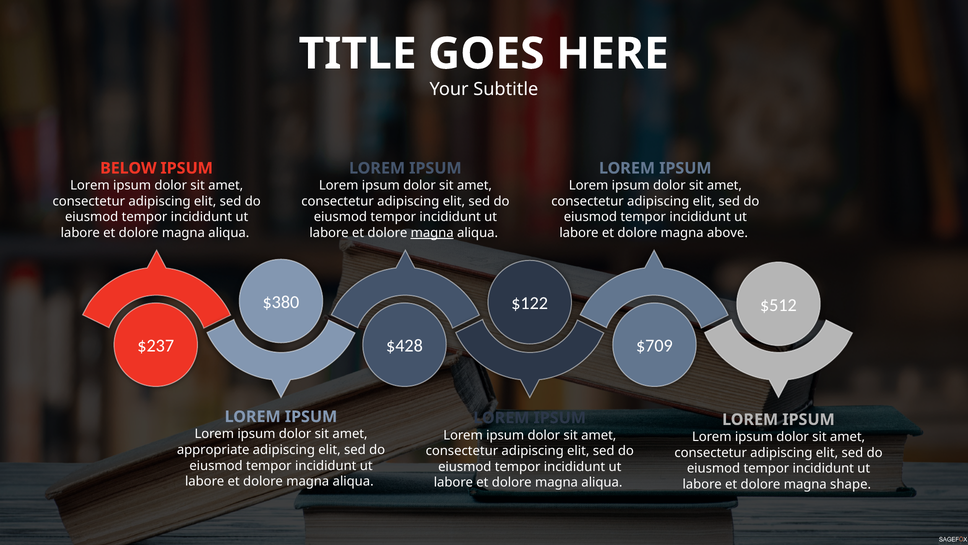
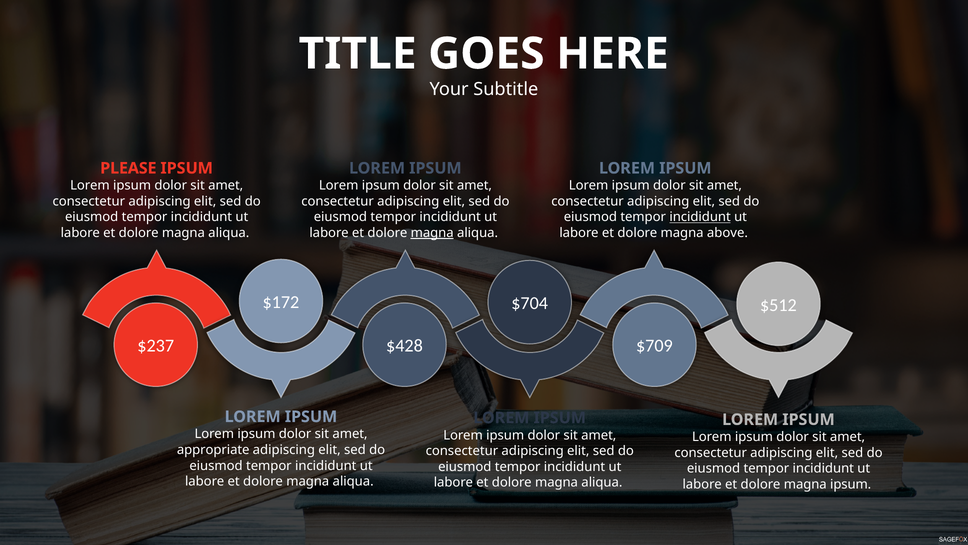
BELOW: BELOW -> PLEASE
incididunt at (700, 217) underline: none -> present
$380: $380 -> $172
$122: $122 -> $704
magna shape: shape -> ipsum
